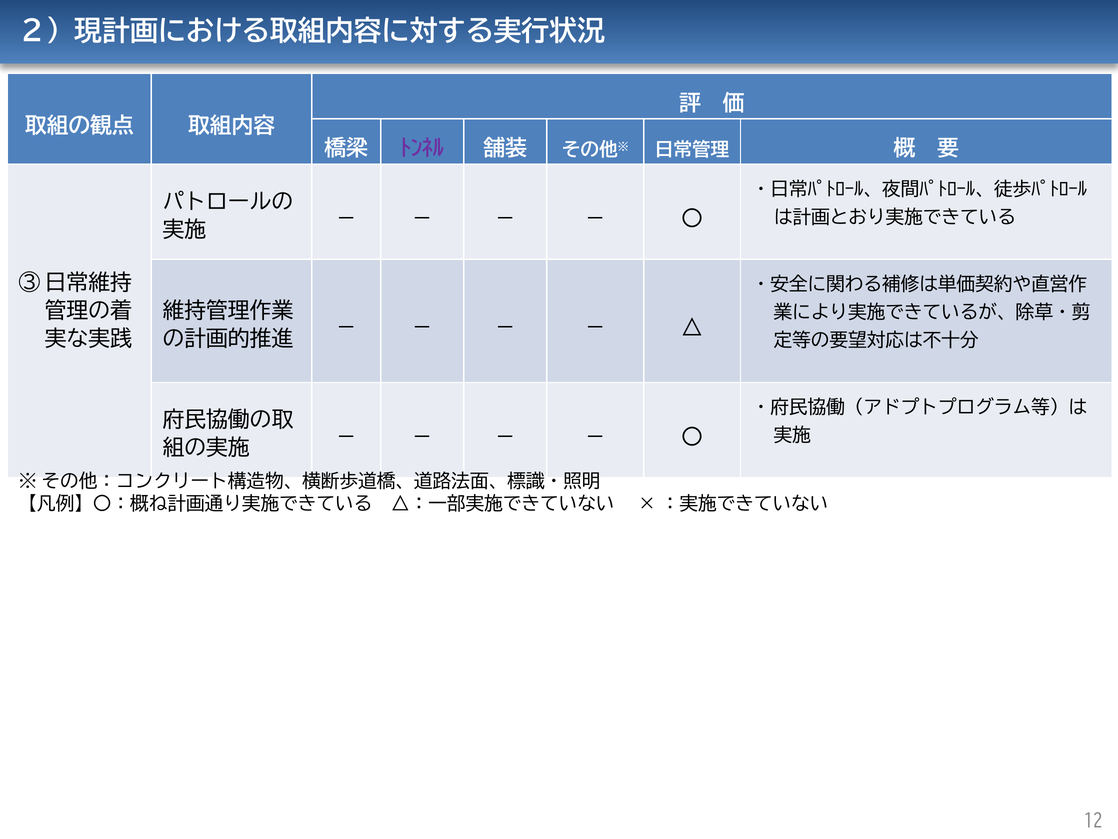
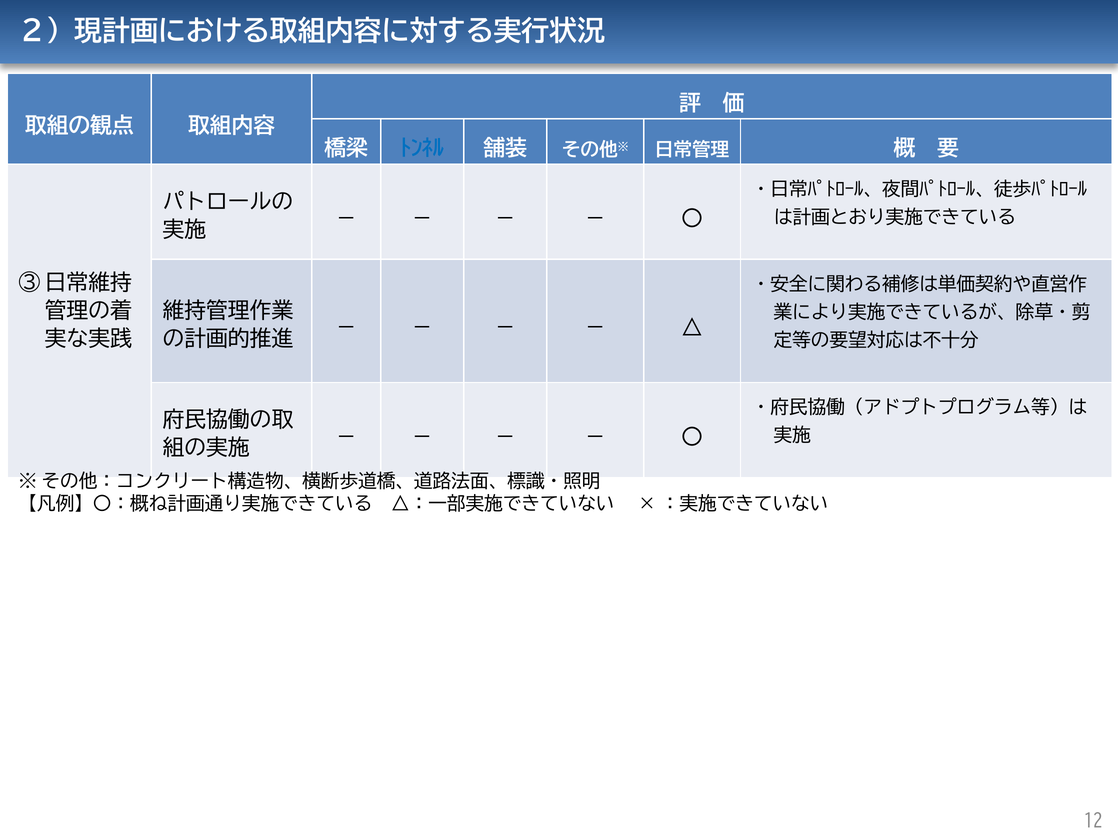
ﾄﾝﾈﾙ colour: purple -> blue
